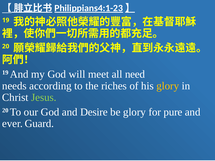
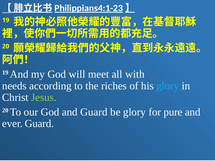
need: need -> with
glory at (168, 86) colour: yellow -> light blue
and Desire: Desire -> Guard
